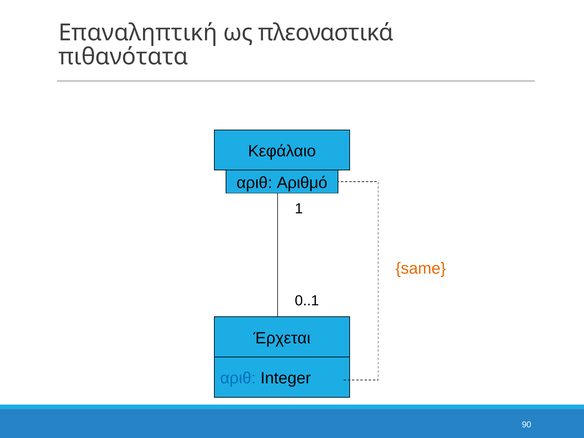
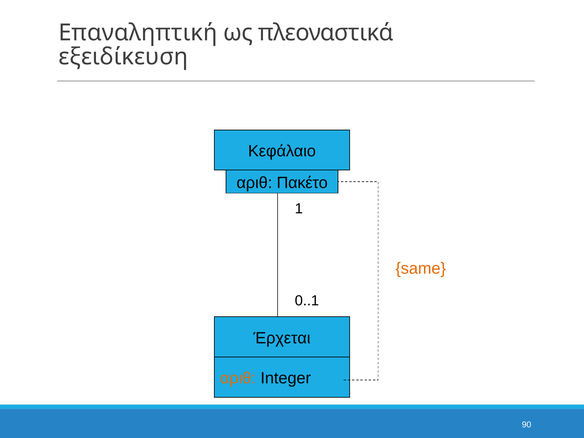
πιθανότατα: πιθανότατα -> εξειδίκευση
Αριθμό: Αριθμό -> Πακέτο
αριθ at (238, 378) colour: blue -> orange
